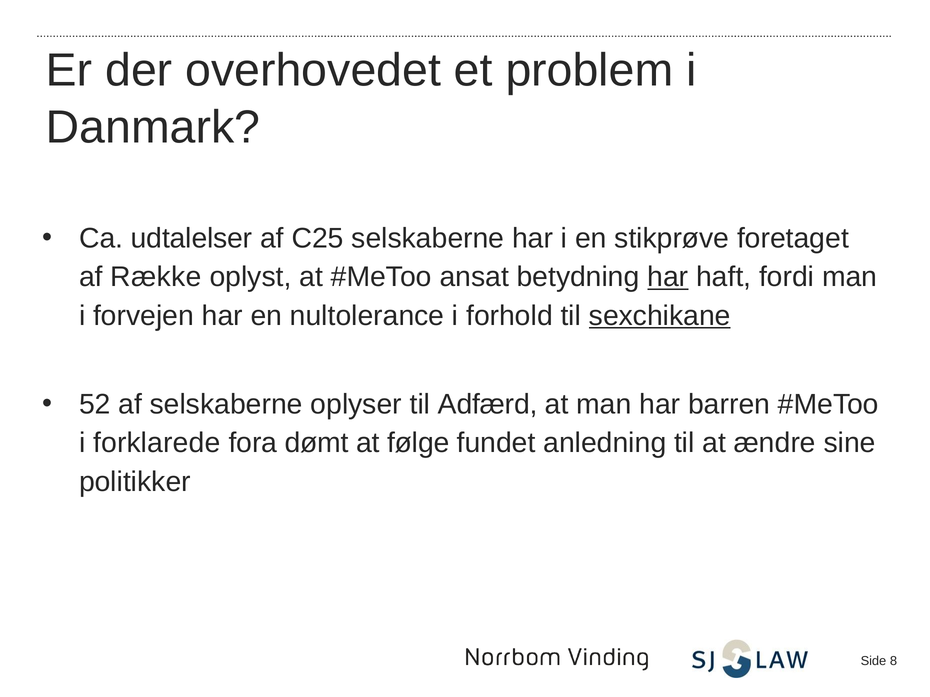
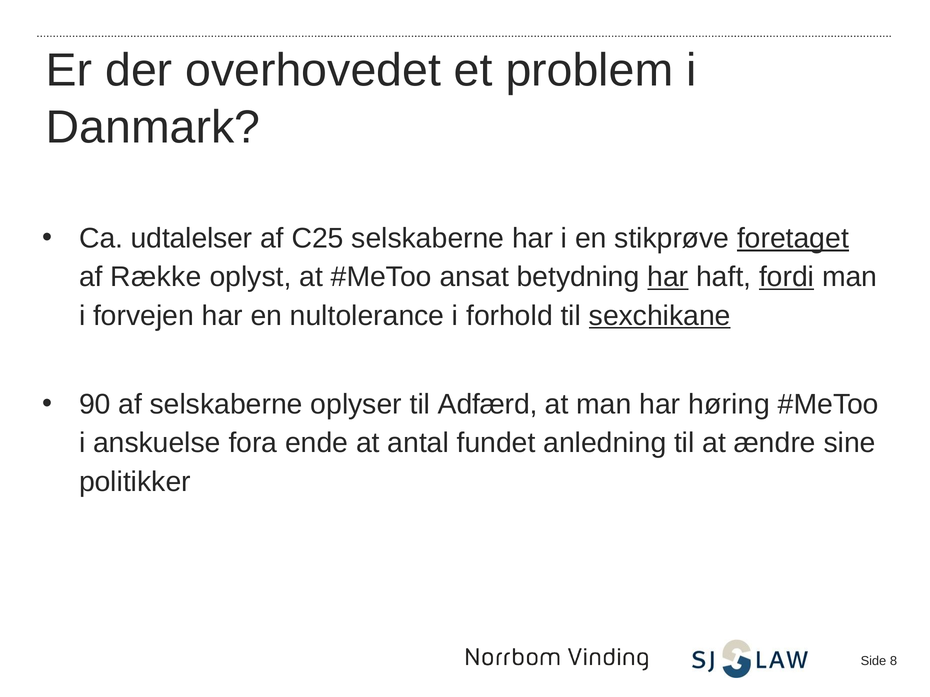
foretaget underline: none -> present
fordi underline: none -> present
52: 52 -> 90
barren: barren -> høring
forklarede: forklarede -> anskuelse
dømt: dømt -> ende
følge: følge -> antal
